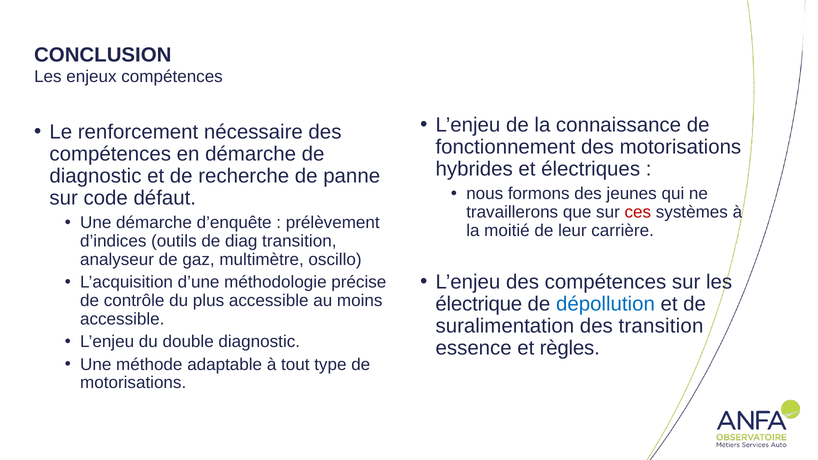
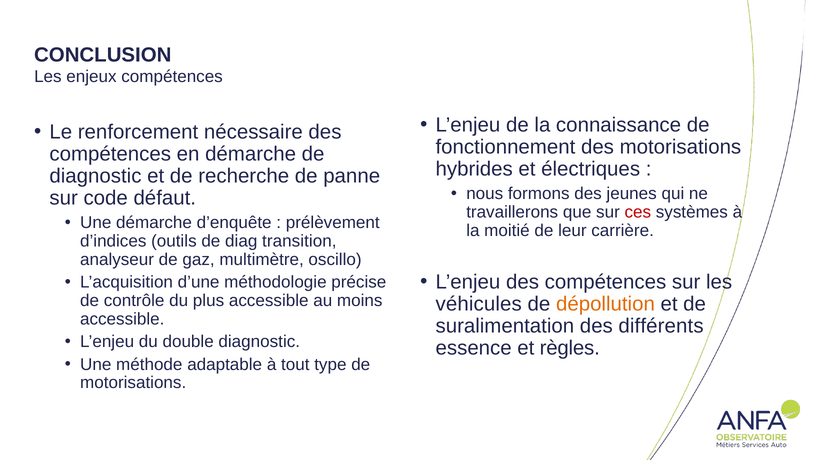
électrique: électrique -> véhicules
dépollution colour: blue -> orange
des transition: transition -> différents
